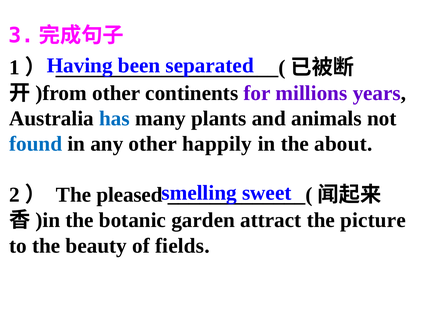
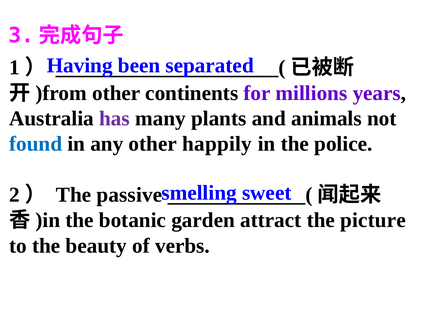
has colour: blue -> purple
about: about -> police
pleased: pleased -> passive
fields: fields -> verbs
